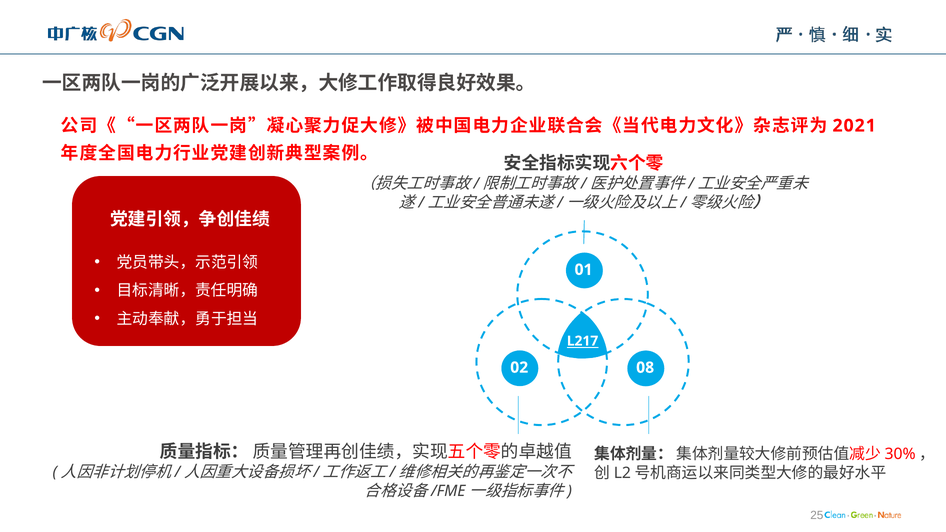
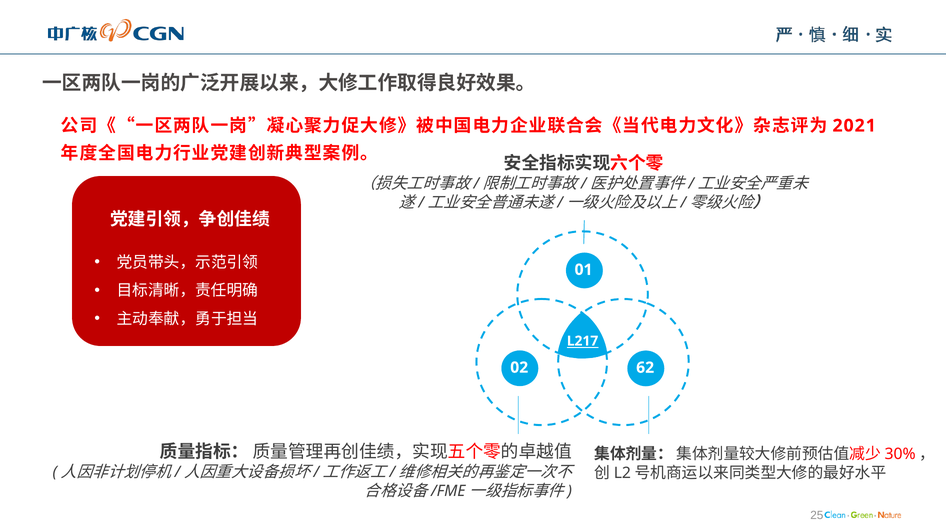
08: 08 -> 62
